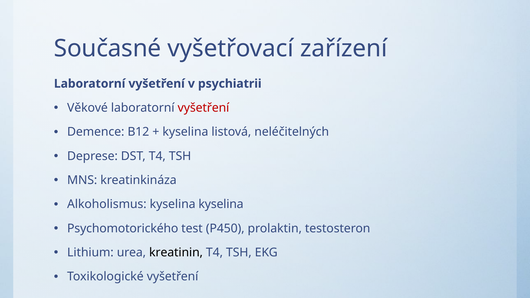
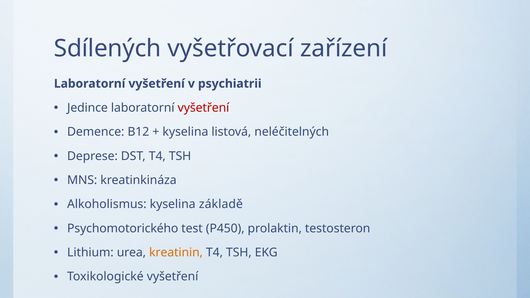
Současné: Současné -> Sdílených
Věkové: Věkové -> Jedince
kyselina kyselina: kyselina -> základě
kreatinin colour: black -> orange
